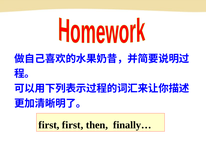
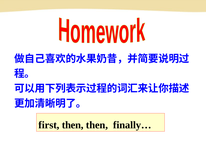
first first: first -> then
